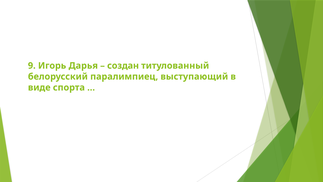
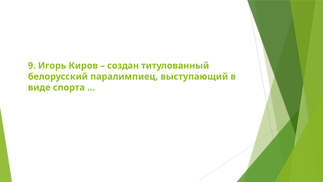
Дарья: Дарья -> Киров
